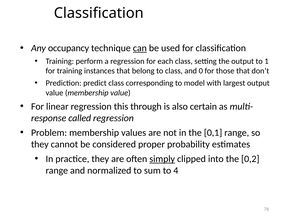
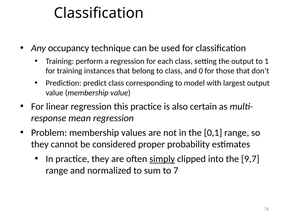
can underline: present -> none
this through: through -> practice
called: called -> mean
0,2: 0,2 -> 9,7
4: 4 -> 7
